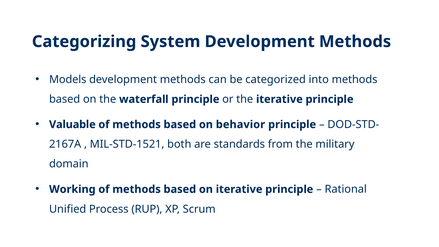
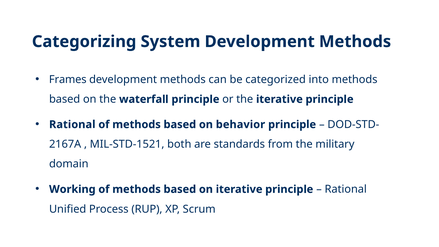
Models: Models -> Frames
Valuable at (72, 124): Valuable -> Rational
